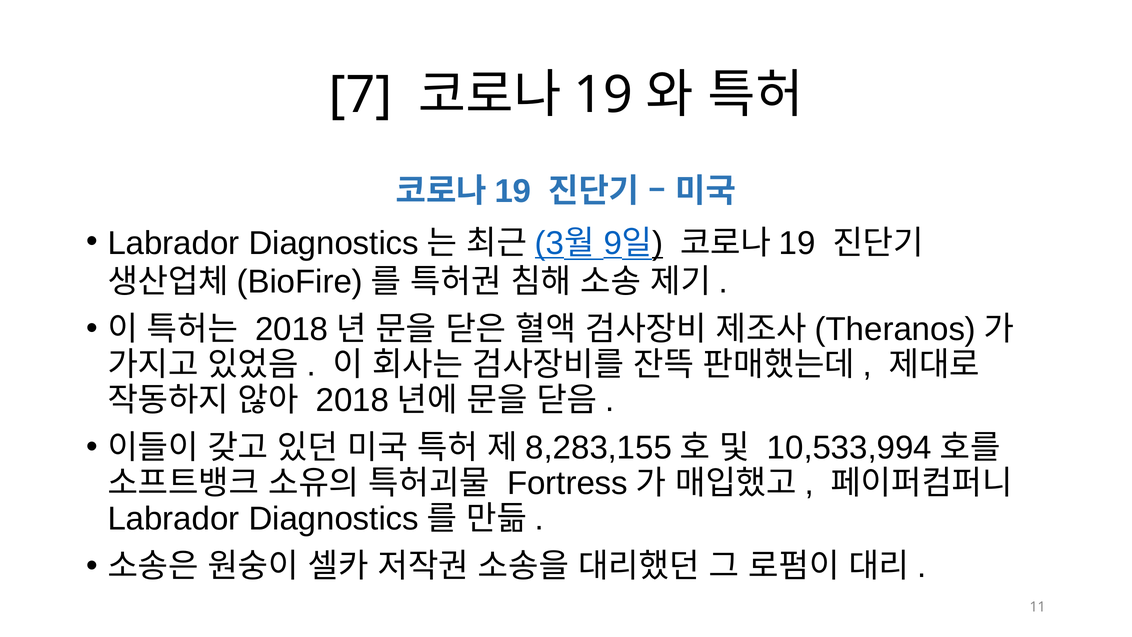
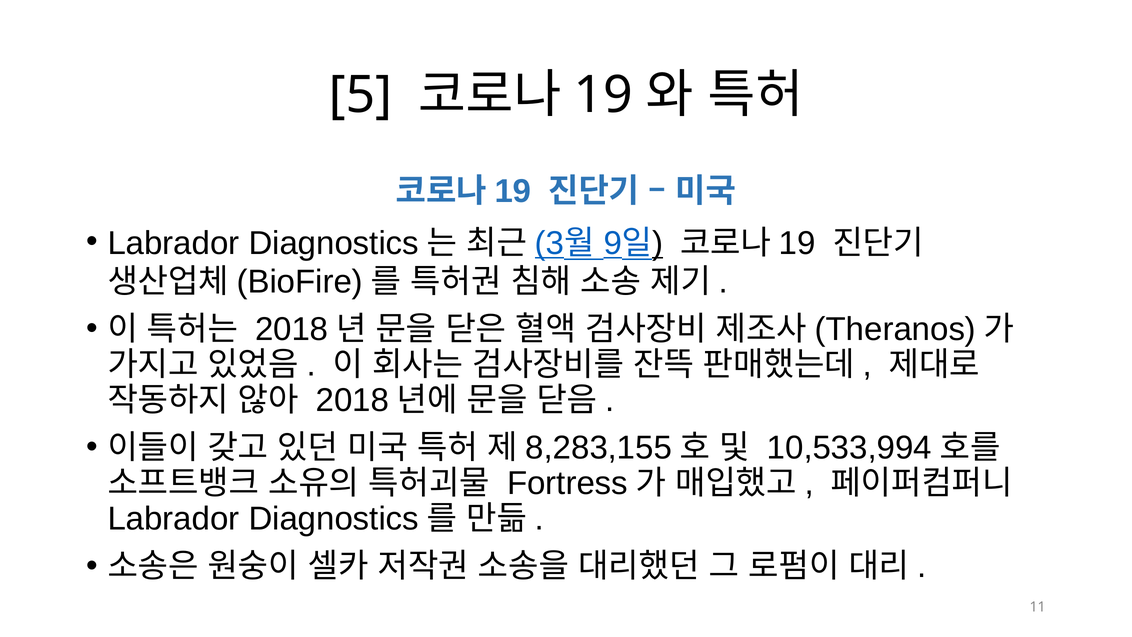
7: 7 -> 5
